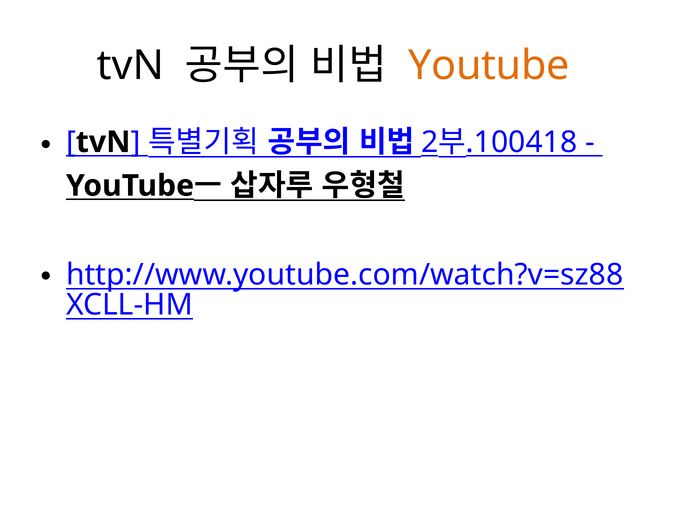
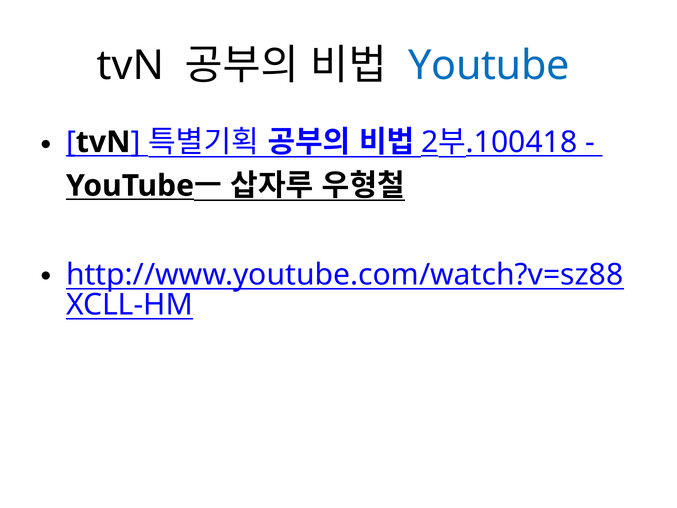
Youtube at (489, 66) colour: orange -> blue
